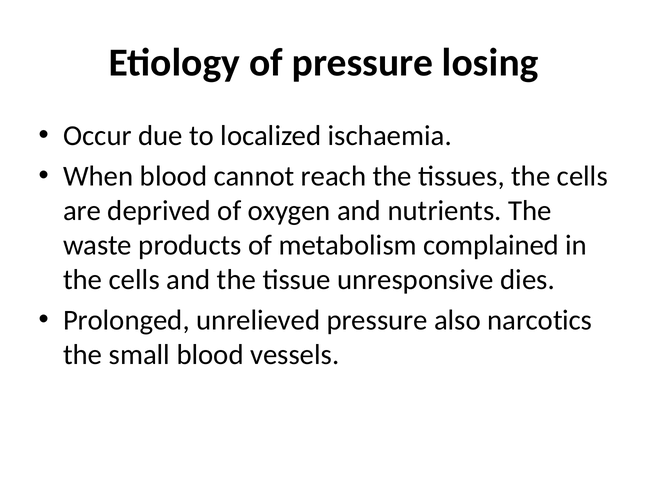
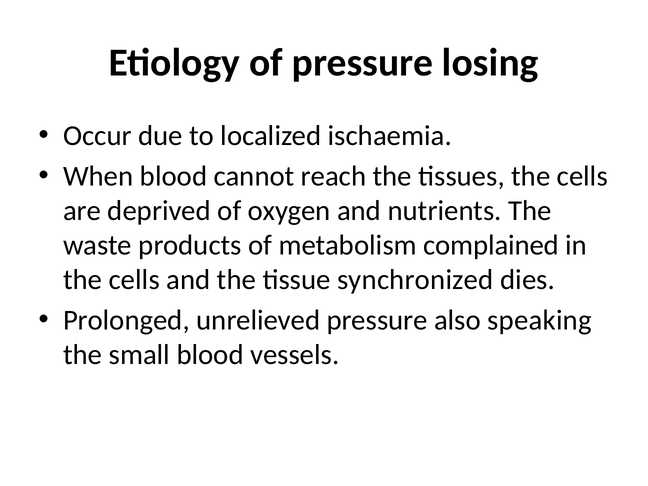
unresponsive: unresponsive -> synchronized
narcotics: narcotics -> speaking
